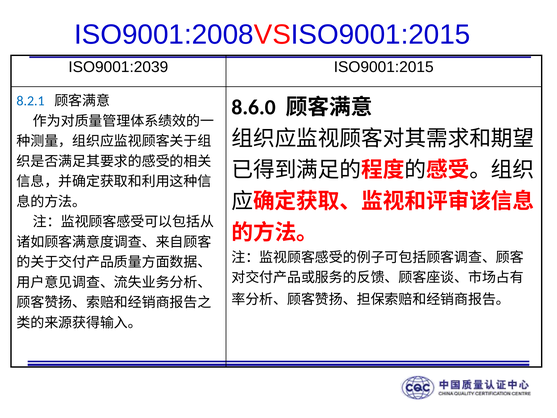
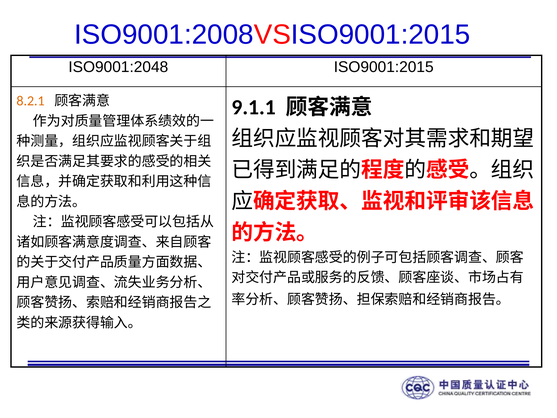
ISO9001:2039: ISO9001:2039 -> ISO9001:2048
8.2.1 colour: blue -> orange
8.6.0: 8.6.0 -> 9.1.1
